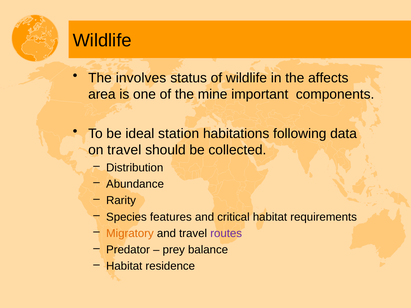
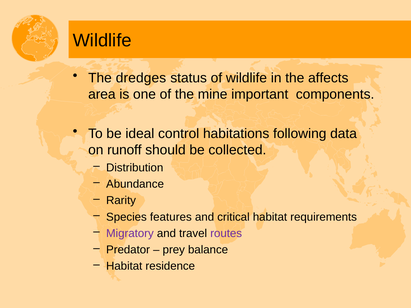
involves: involves -> dredges
station: station -> control
on travel: travel -> runoff
Migratory colour: orange -> purple
